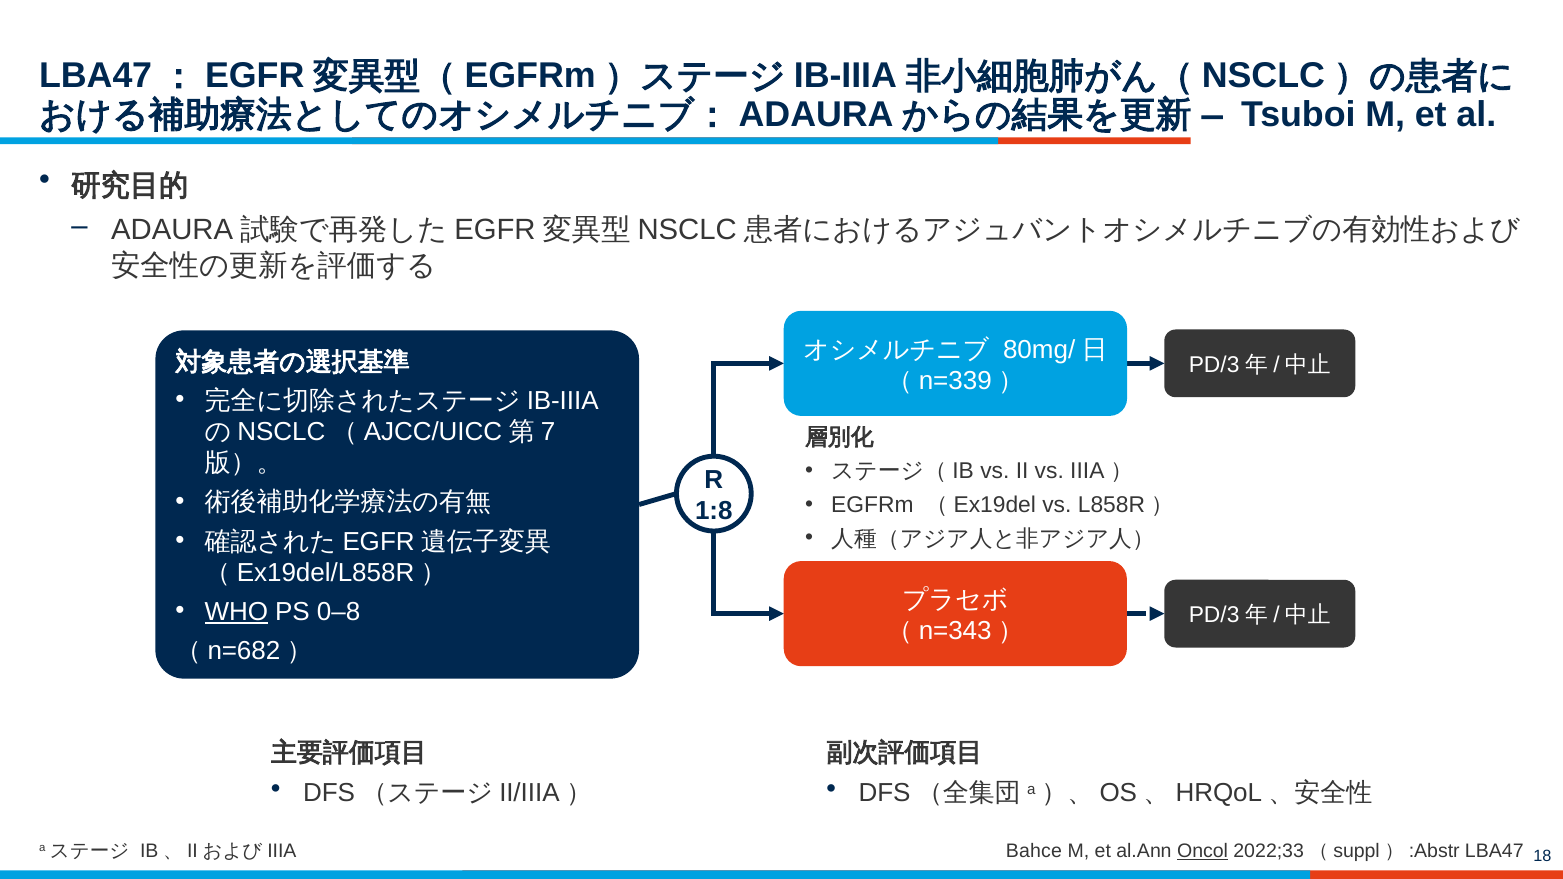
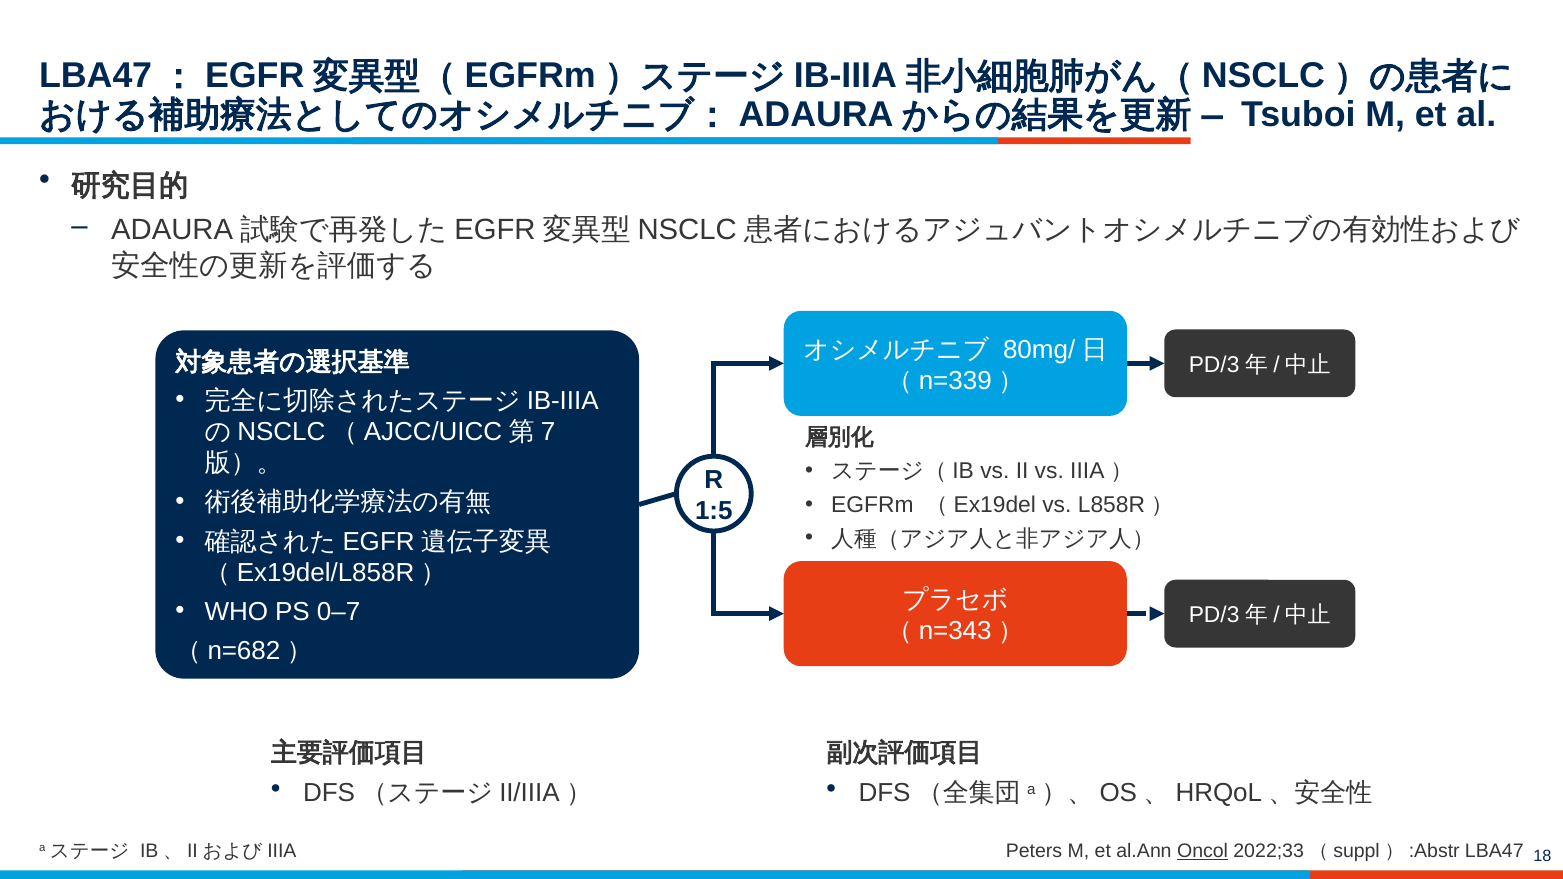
1:8: 1:8 -> 1:5
WHO underline: present -> none
0–8: 0–8 -> 0–7
Bahce: Bahce -> Peters
